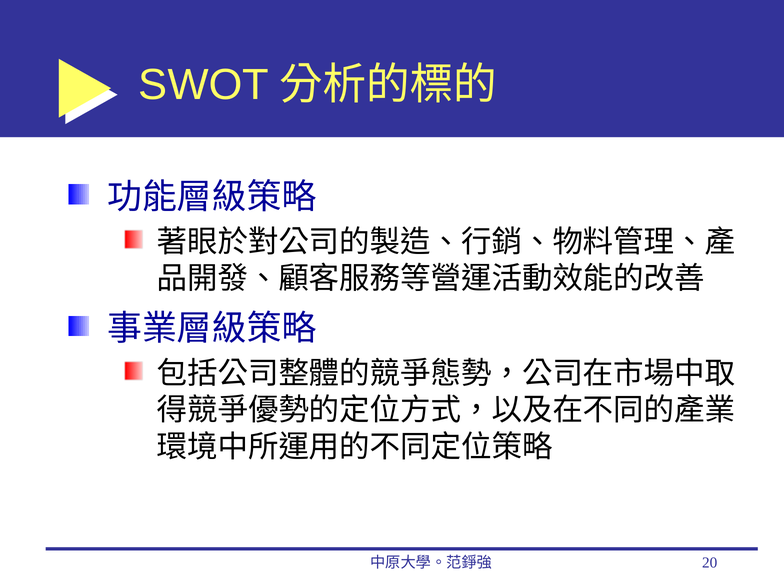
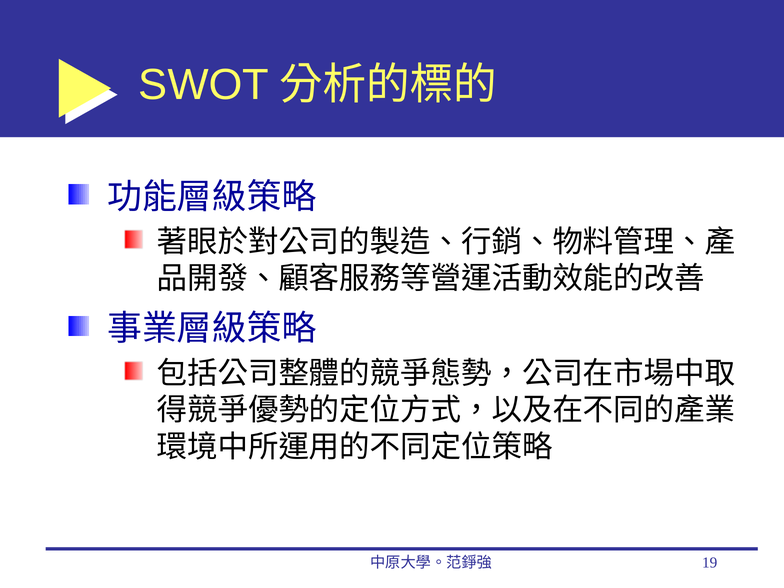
20: 20 -> 19
